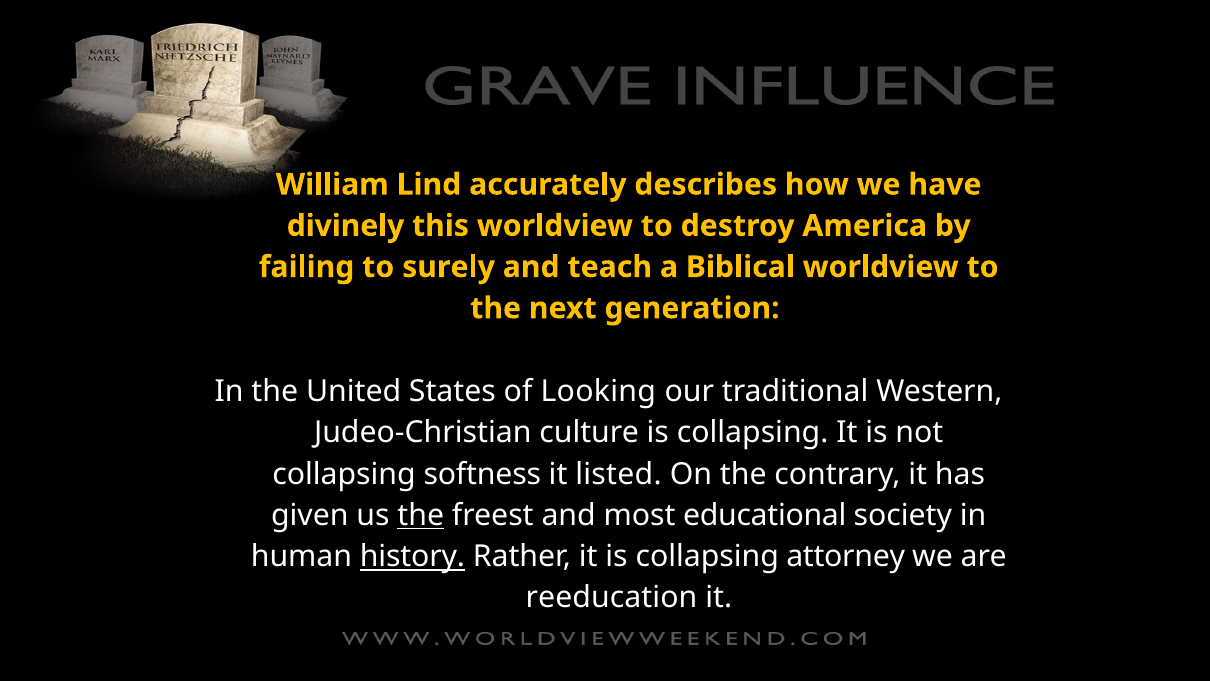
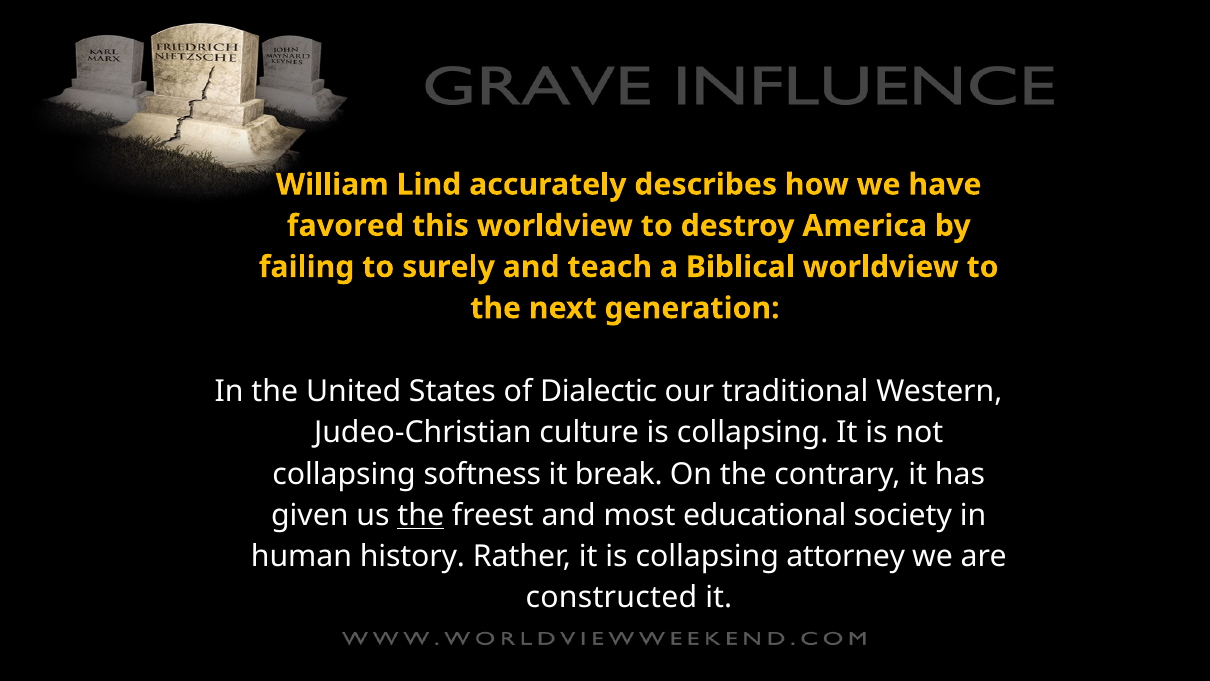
divinely: divinely -> favored
Looking: Looking -> Dialectic
listed: listed -> break
history underline: present -> none
reeducation: reeducation -> constructed
